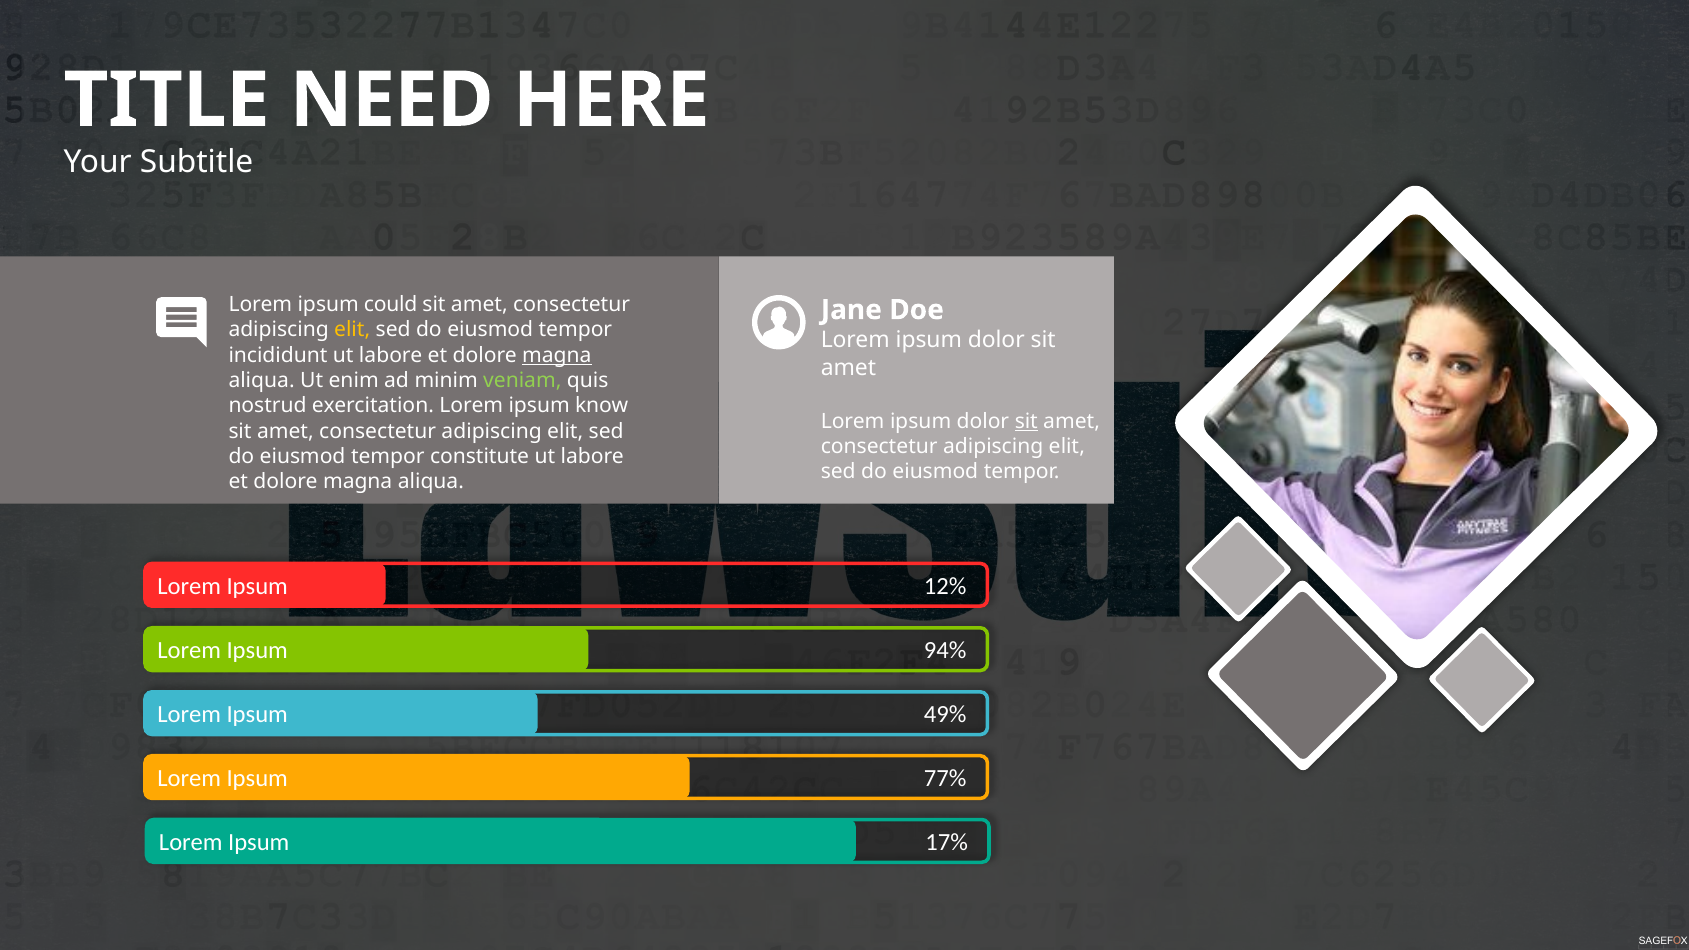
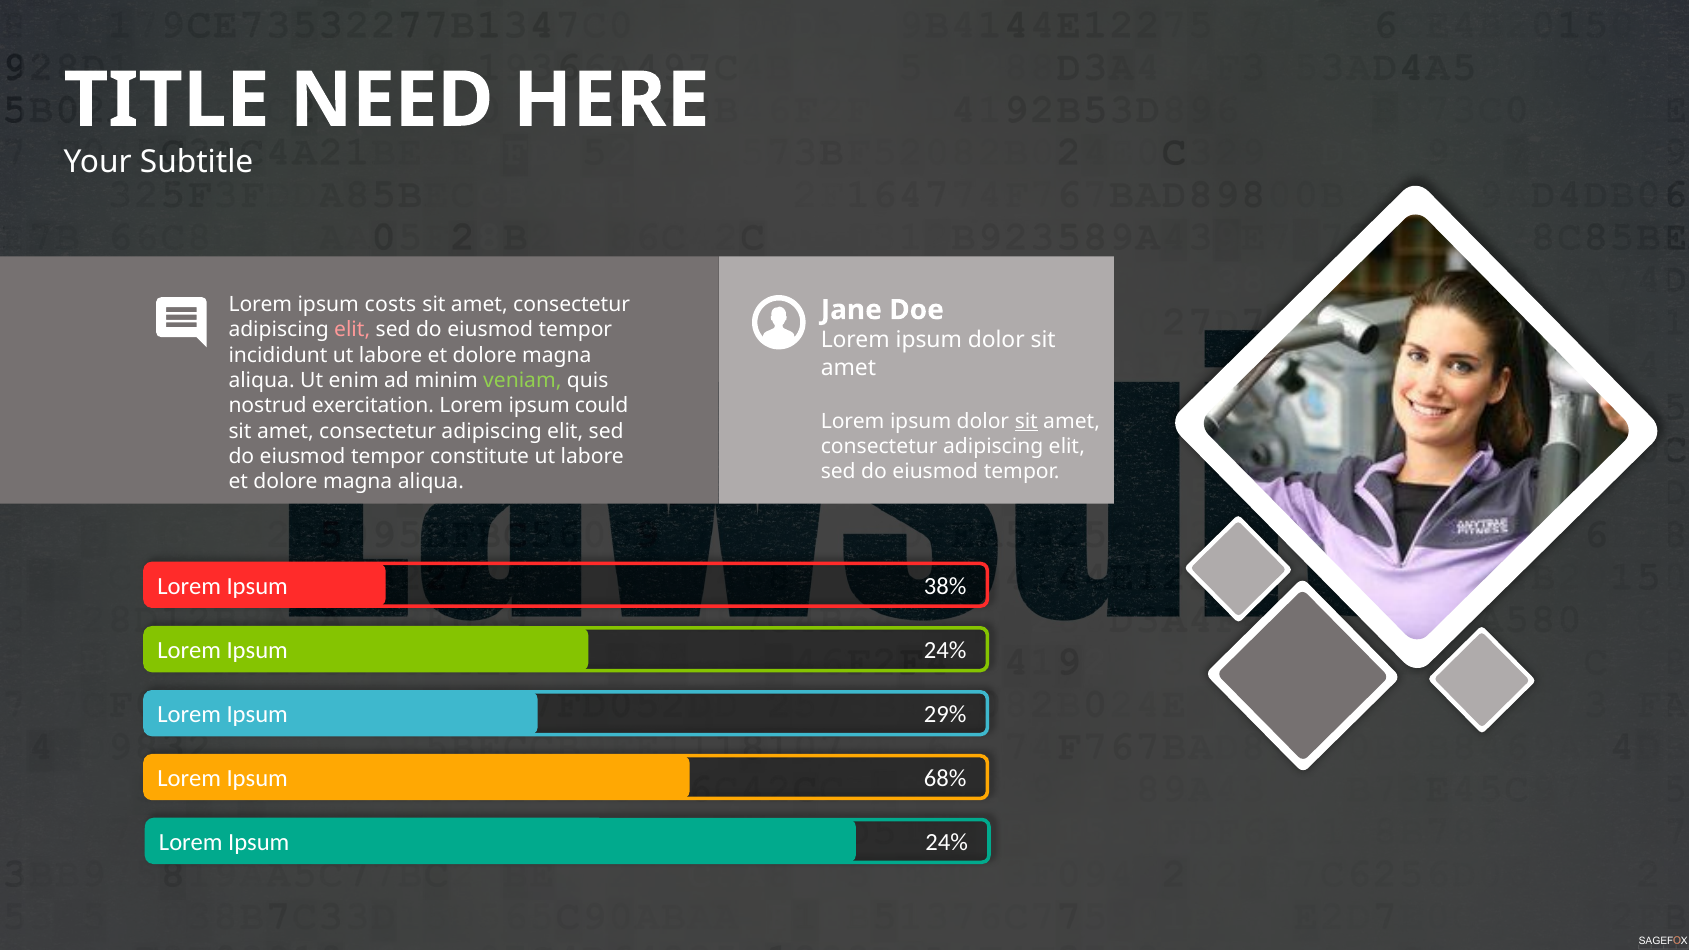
could: could -> costs
elit at (352, 330) colour: yellow -> pink
magna at (557, 355) underline: present -> none
know: know -> could
12%: 12% -> 38%
94% at (945, 651): 94% -> 24%
49%: 49% -> 29%
77%: 77% -> 68%
17% at (947, 842): 17% -> 24%
